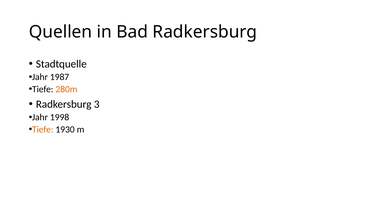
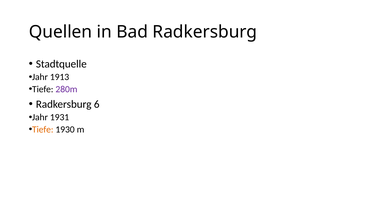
1987: 1987 -> 1913
280m colour: orange -> purple
3: 3 -> 6
1998: 1998 -> 1931
